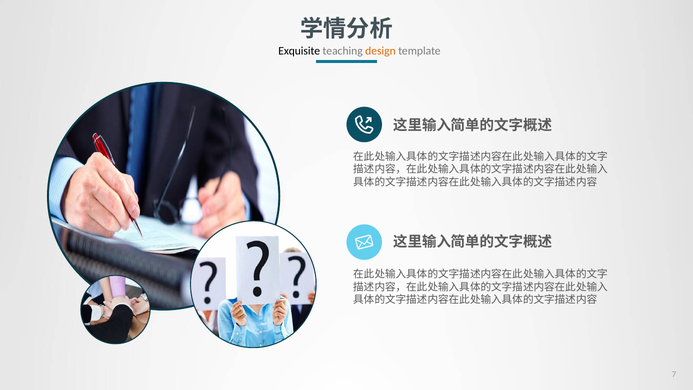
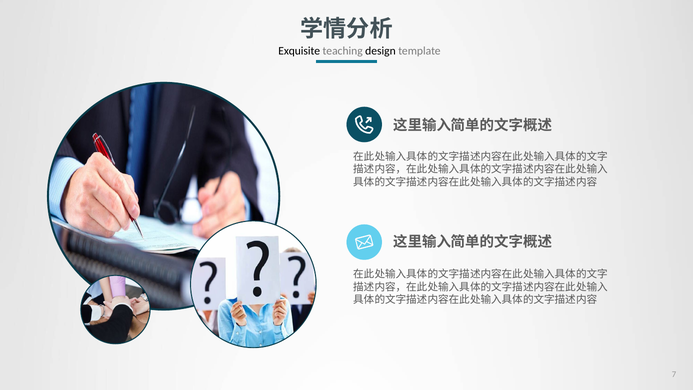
design colour: orange -> black
